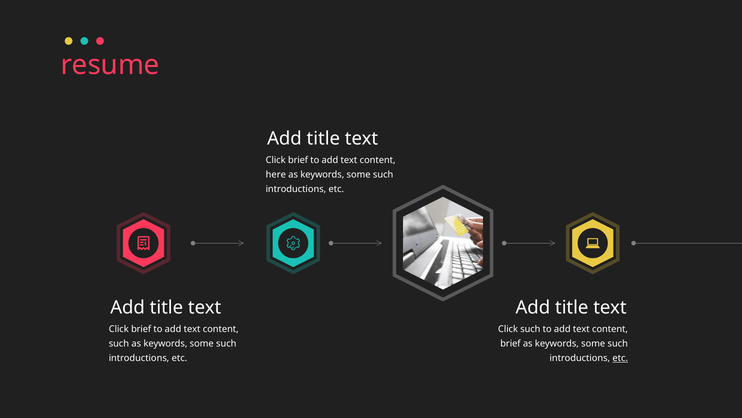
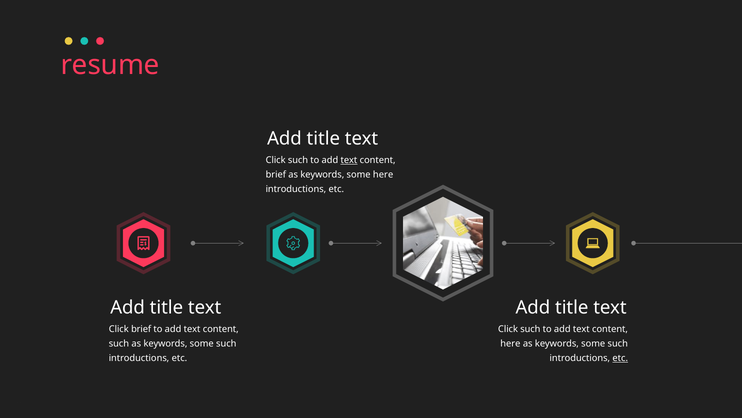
brief at (298, 160): brief -> such
text at (349, 160) underline: none -> present
here at (276, 174): here -> brief
such at (383, 174): such -> here
brief at (510, 343): brief -> here
